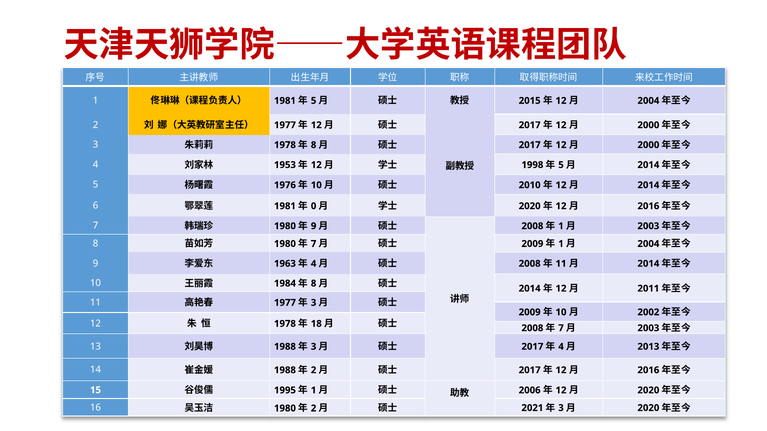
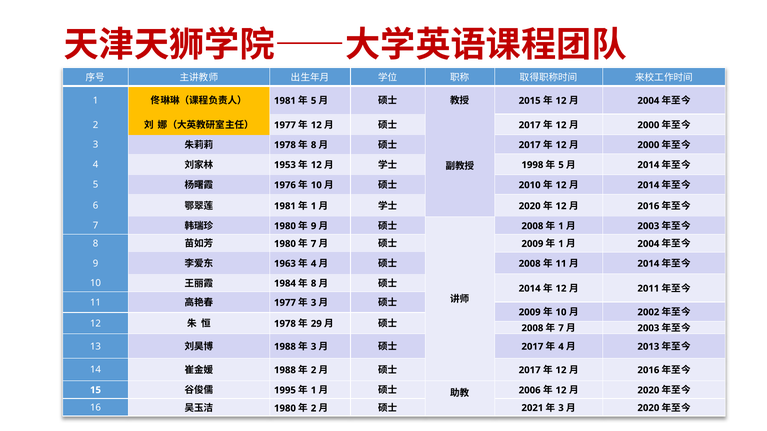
0 at (314, 206): 0 -> 1
18: 18 -> 29
